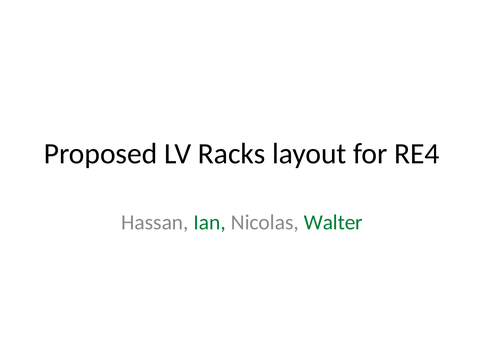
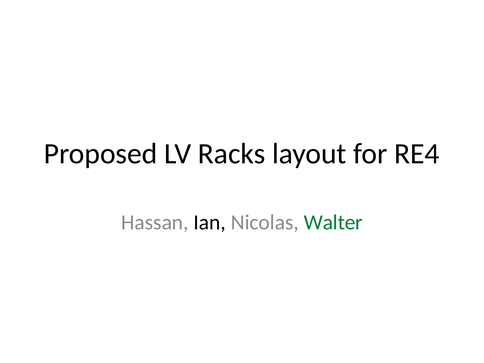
Ian colour: green -> black
